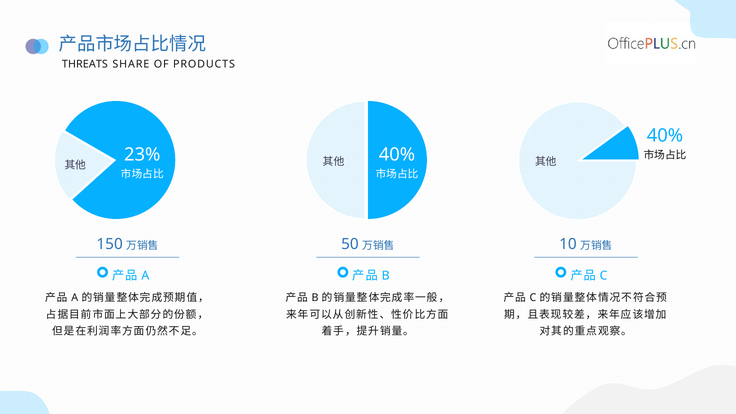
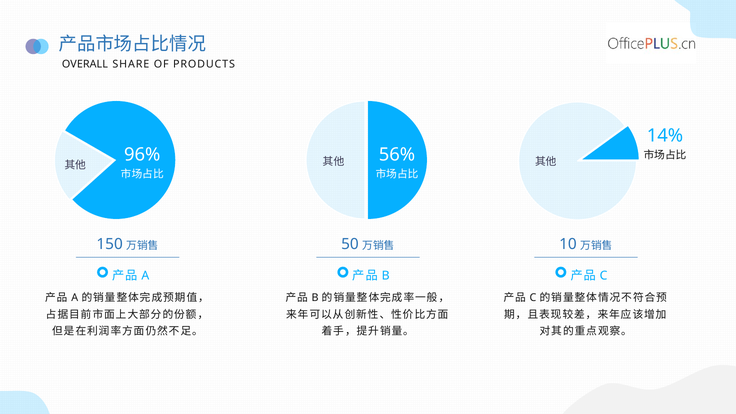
THREATS: THREATS -> OVERALL
40% at (665, 136): 40% -> 14%
23%: 23% -> 96%
40% at (397, 155): 40% -> 56%
